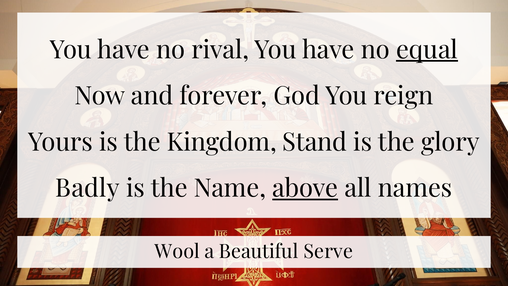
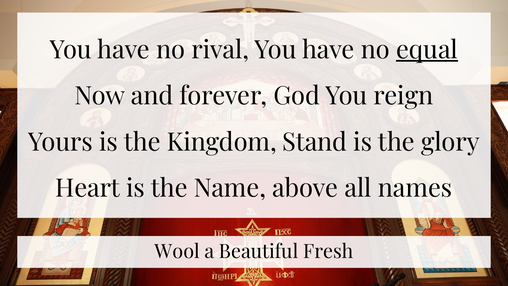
Badly: Badly -> Heart
above underline: present -> none
Serve: Serve -> Fresh
